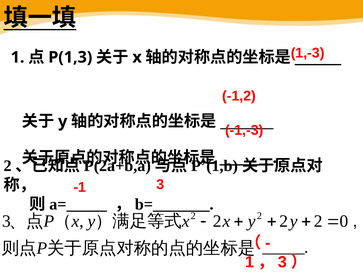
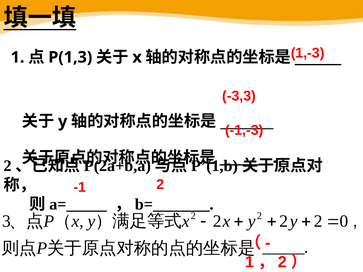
-1,2: -1,2 -> -3,3
-1 3: 3 -> 2
3 at (282, 262): 3 -> 2
